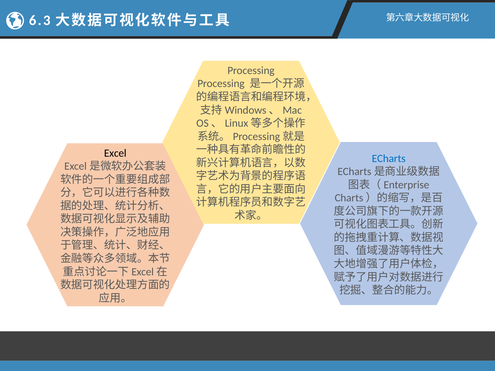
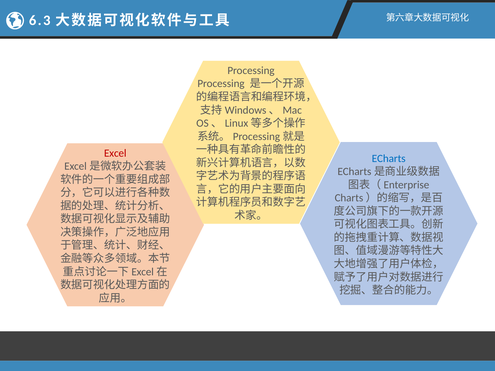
Excel colour: black -> red
